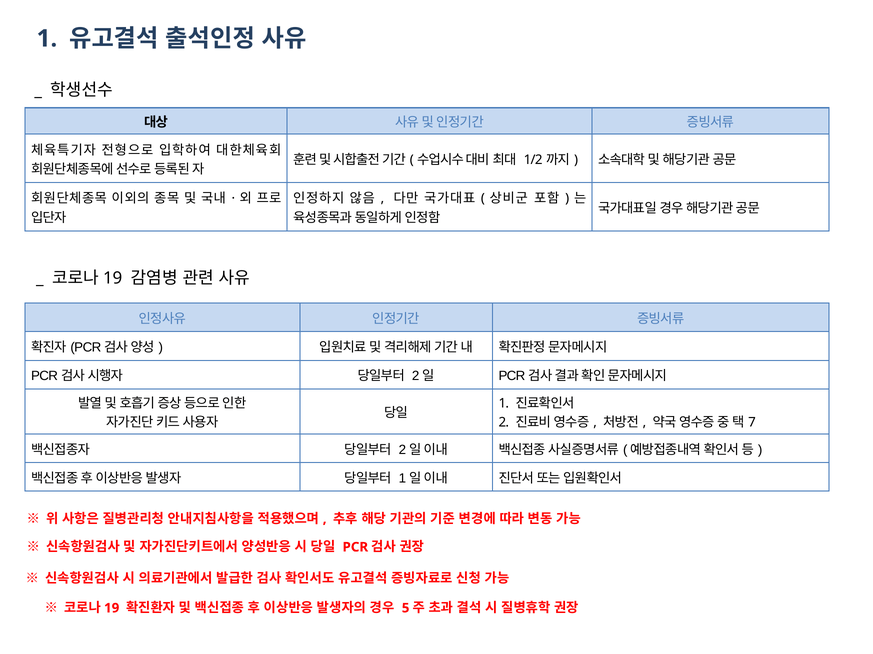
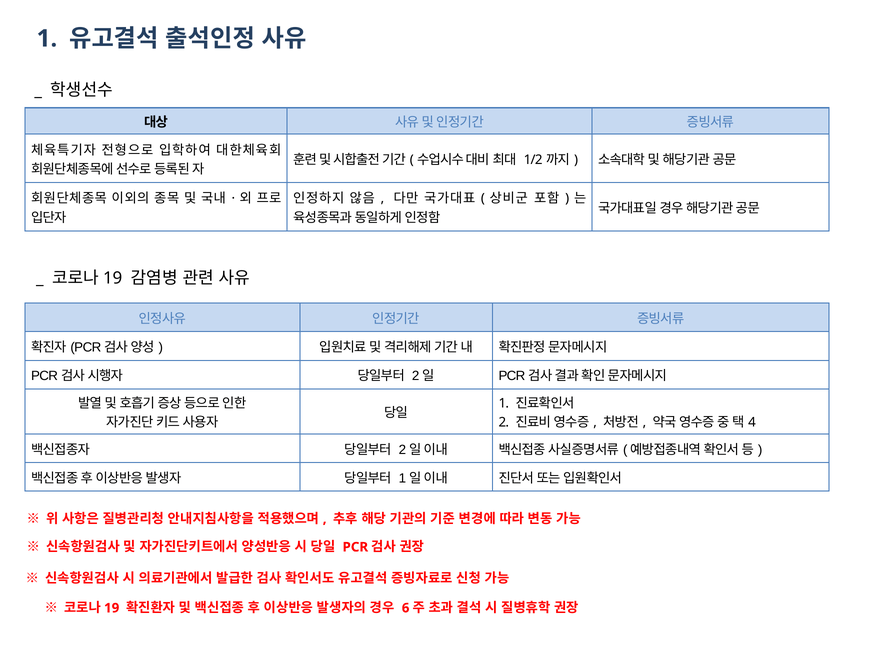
7: 7 -> 4
5: 5 -> 6
